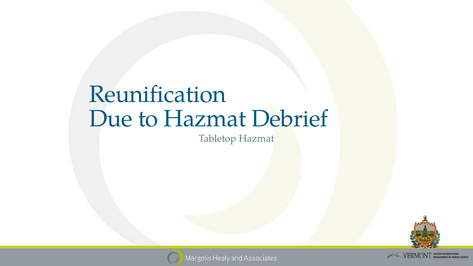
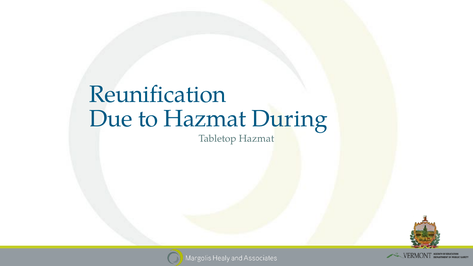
Debrief: Debrief -> During
